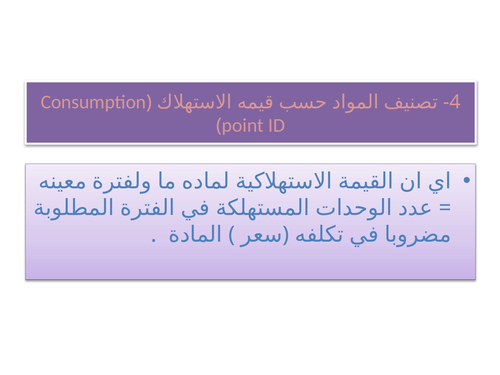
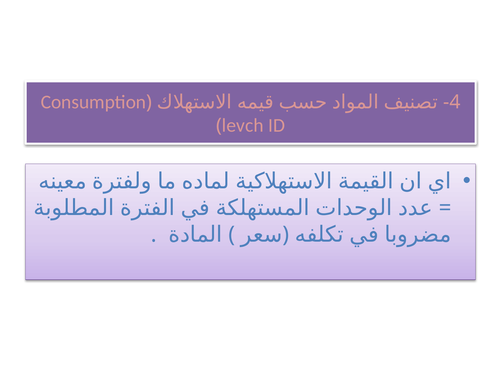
point: point -> levch
